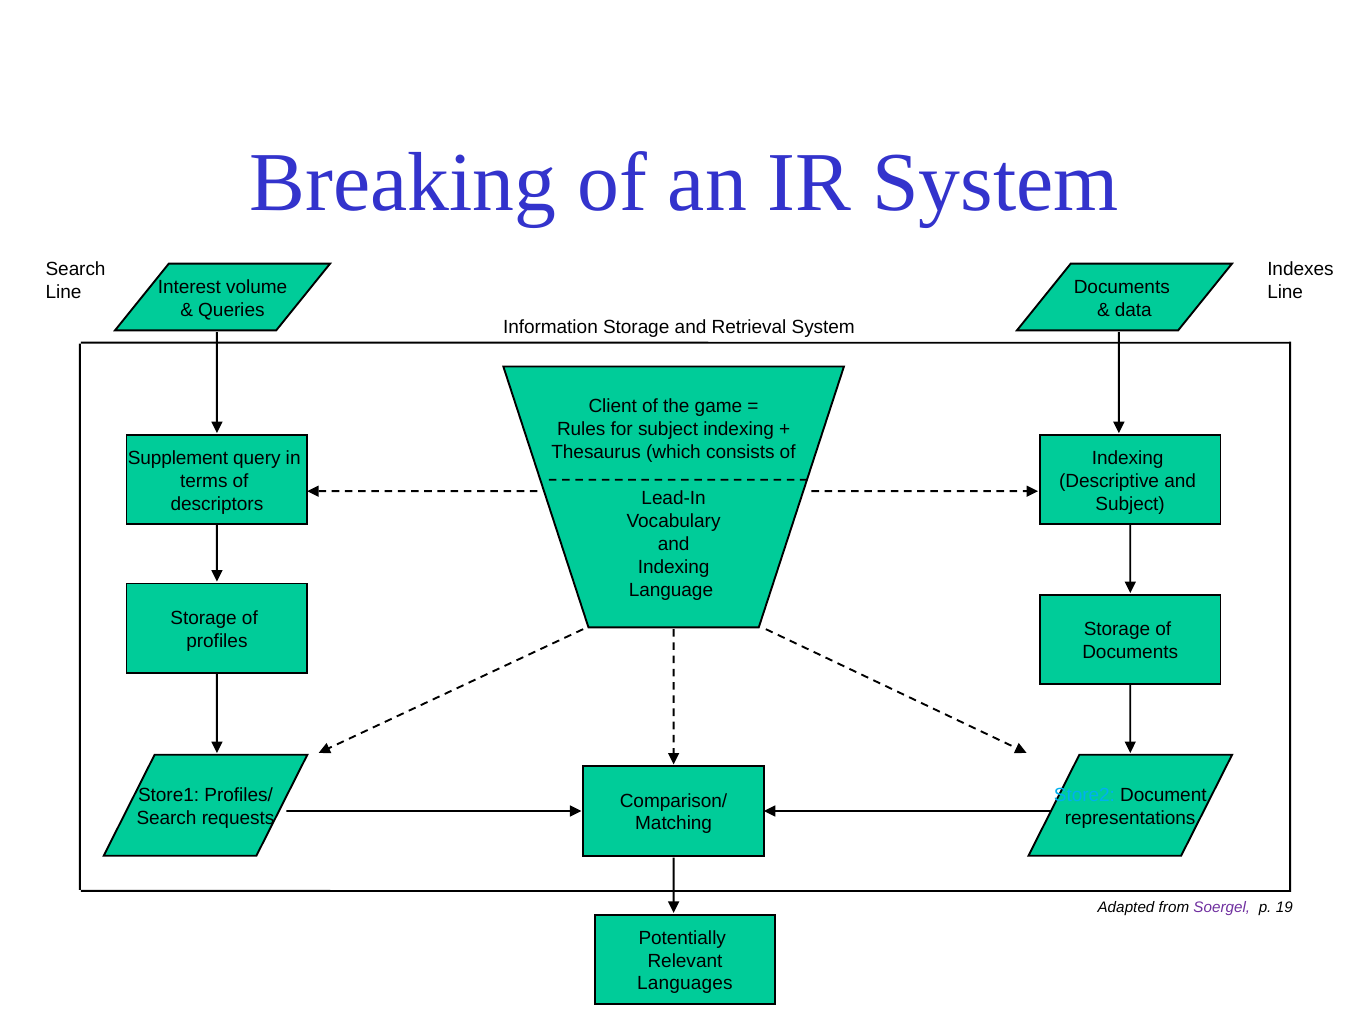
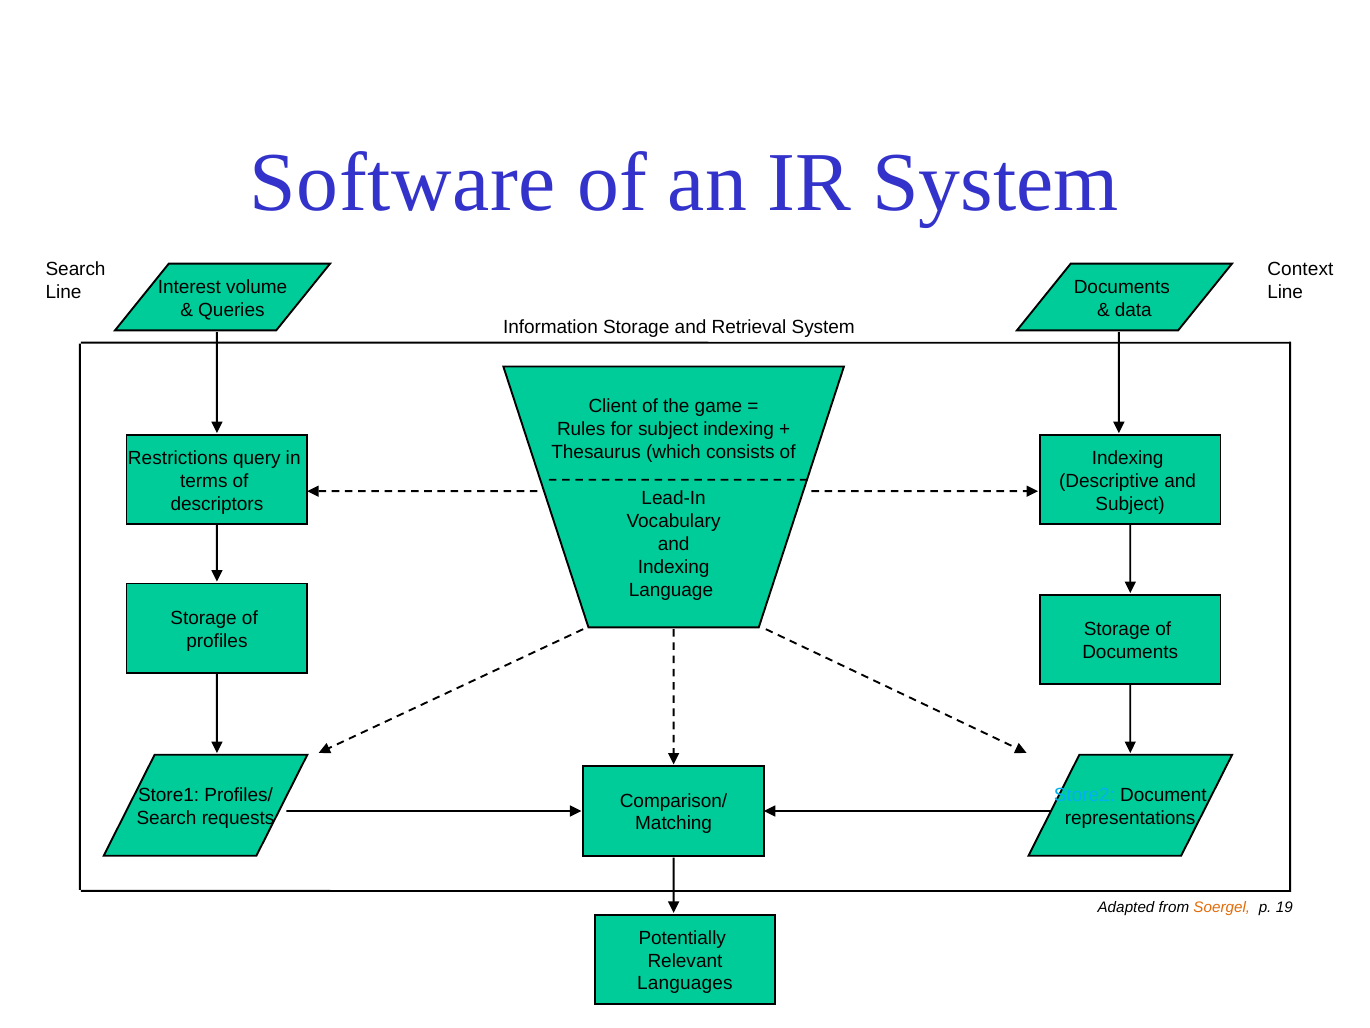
Breaking: Breaking -> Software
Indexes: Indexes -> Context
Supplement: Supplement -> Restrictions
Soergel colour: purple -> orange
